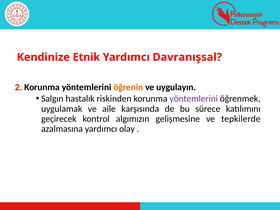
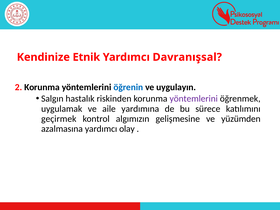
öğrenin colour: orange -> blue
karşısında: karşısında -> yardımına
geçirecek: geçirecek -> geçirmek
tepkilerde: tepkilerde -> yüzümden
